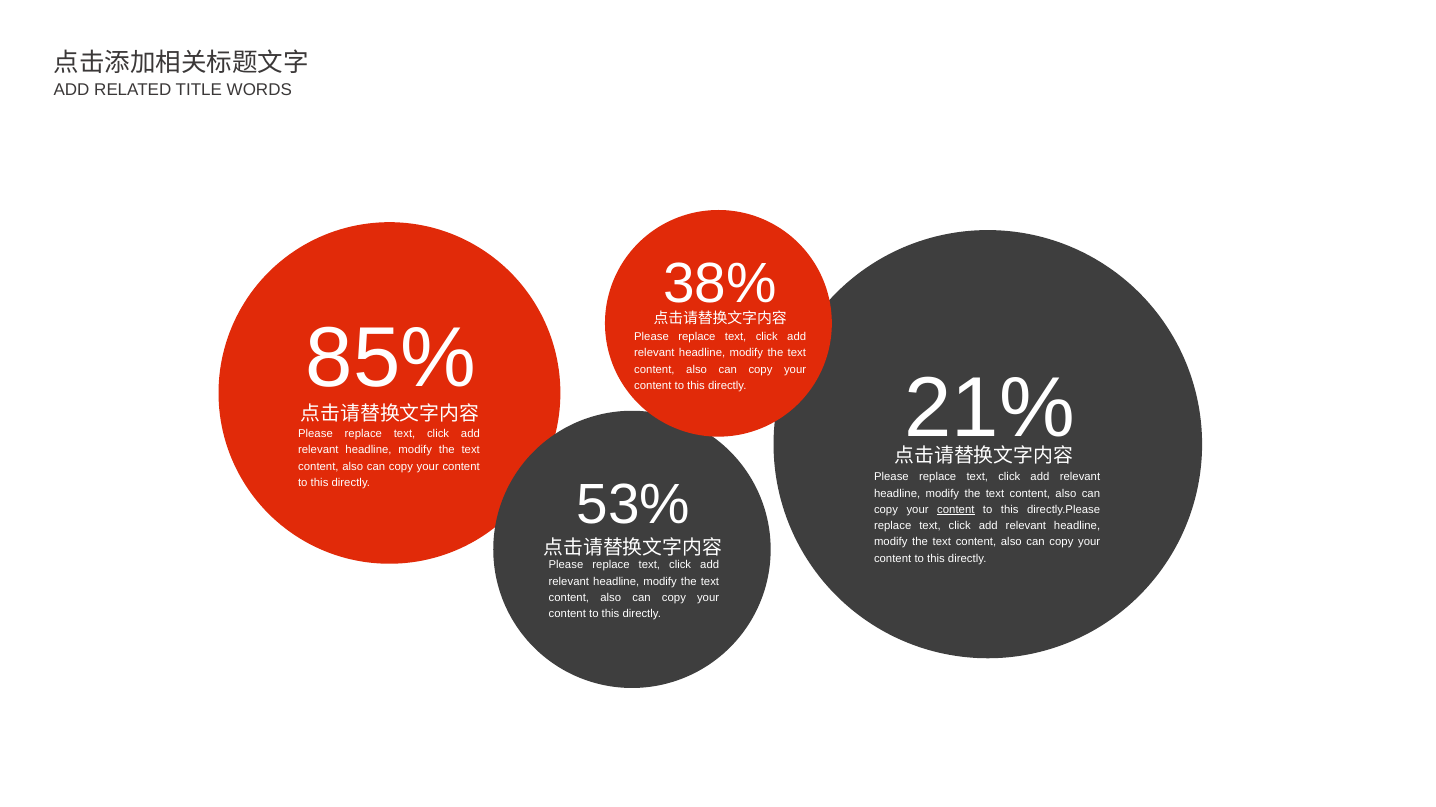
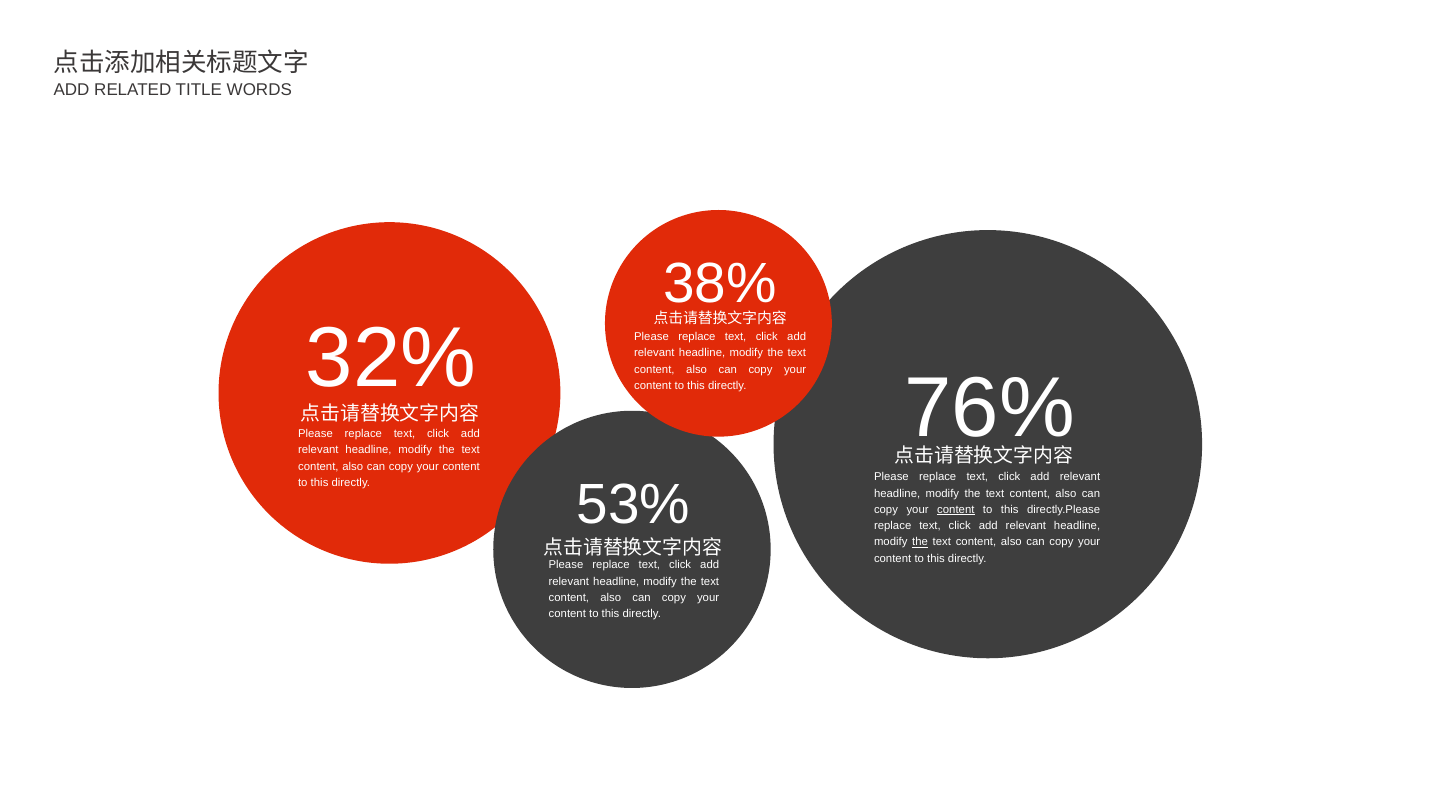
85%: 85% -> 32%
21%: 21% -> 76%
the at (920, 543) underline: none -> present
